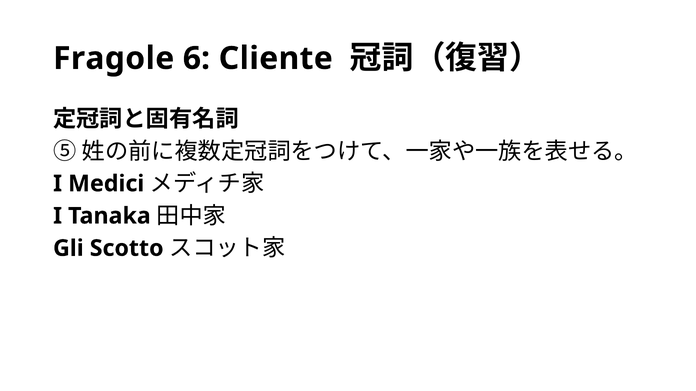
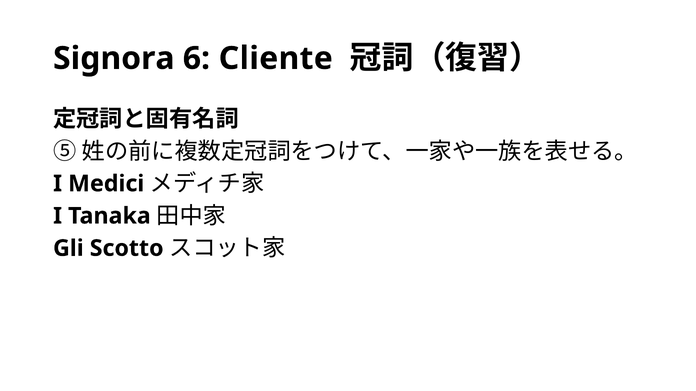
Fragole: Fragole -> Signora
